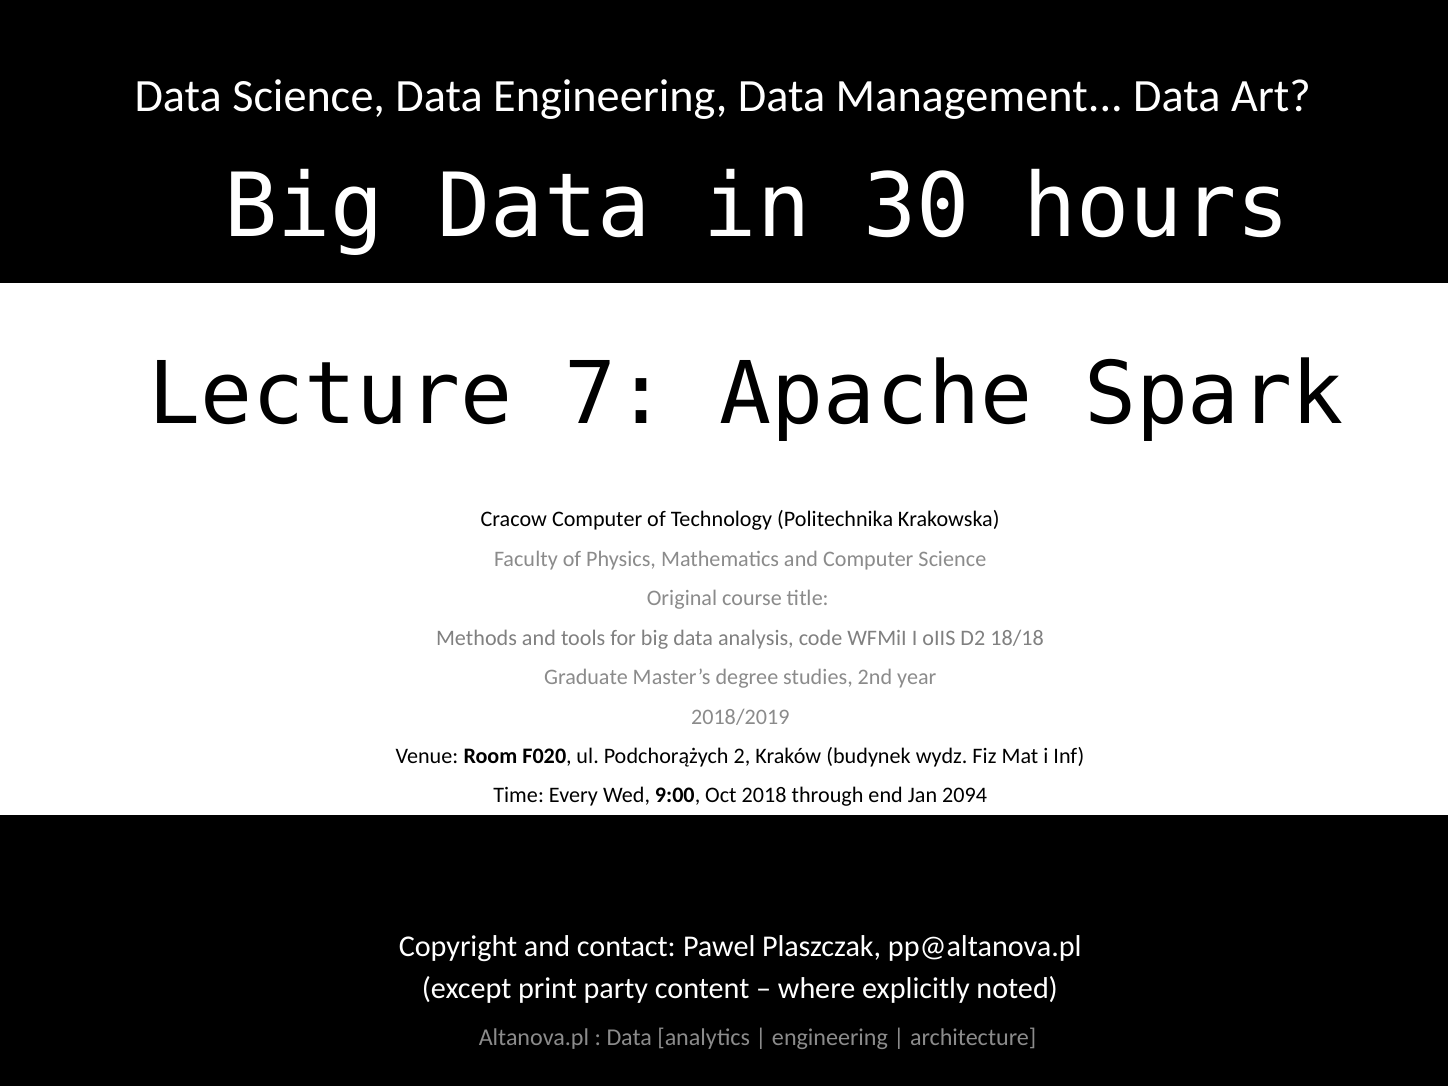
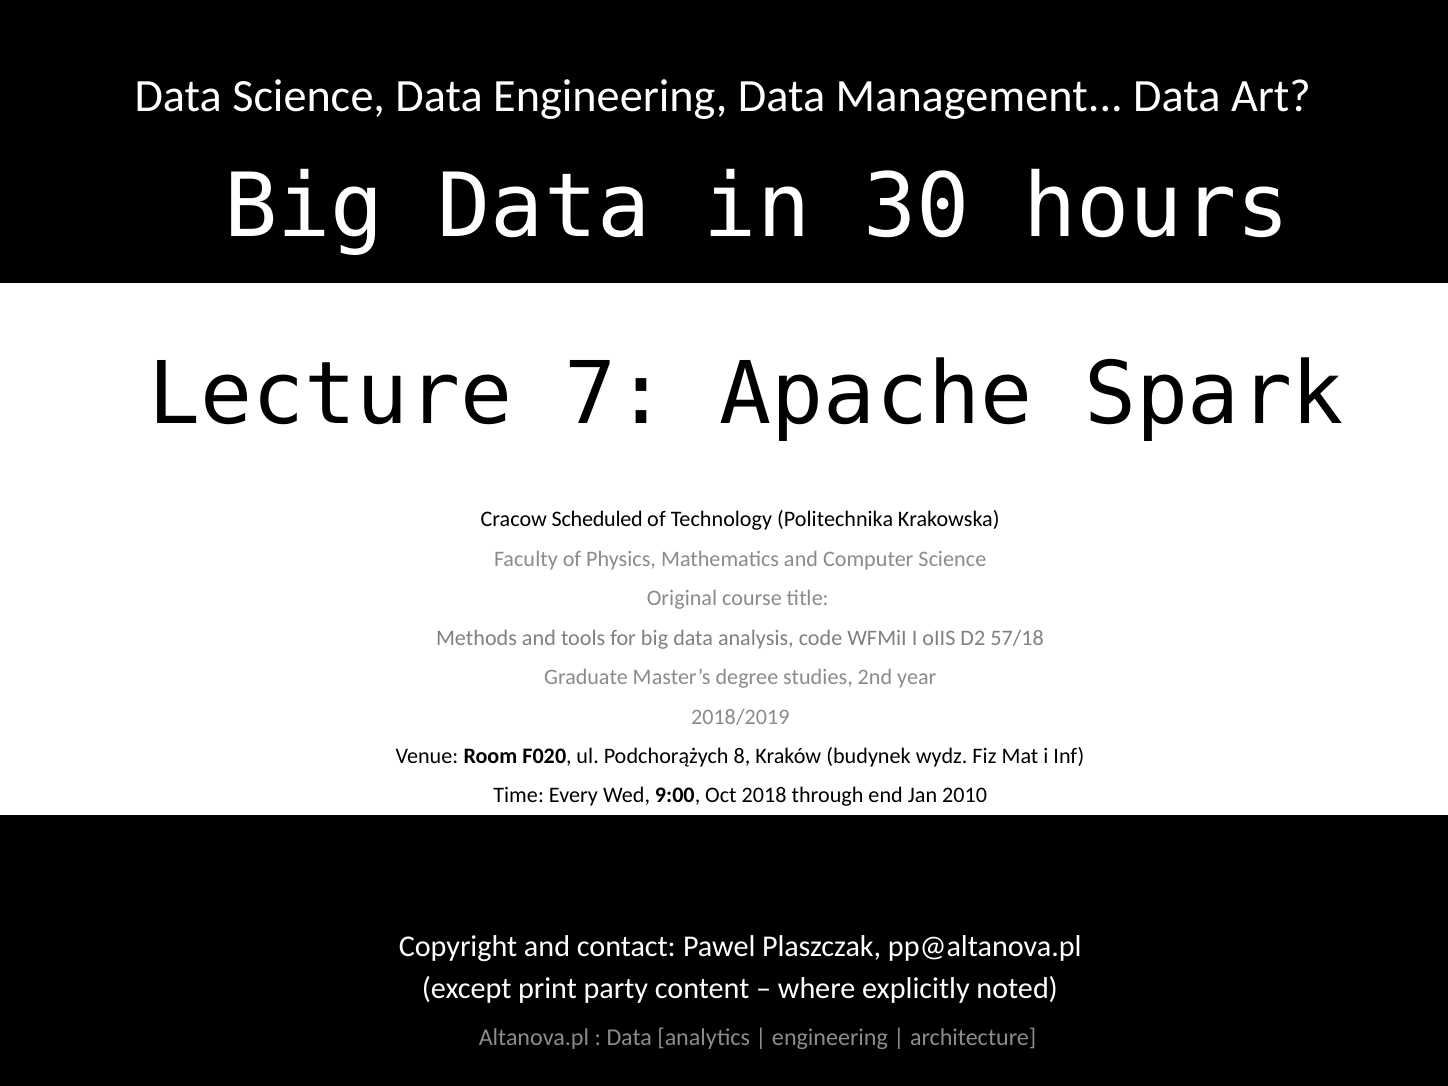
Cracow Computer: Computer -> Scheduled
18/18: 18/18 -> 57/18
2: 2 -> 8
2094: 2094 -> 2010
